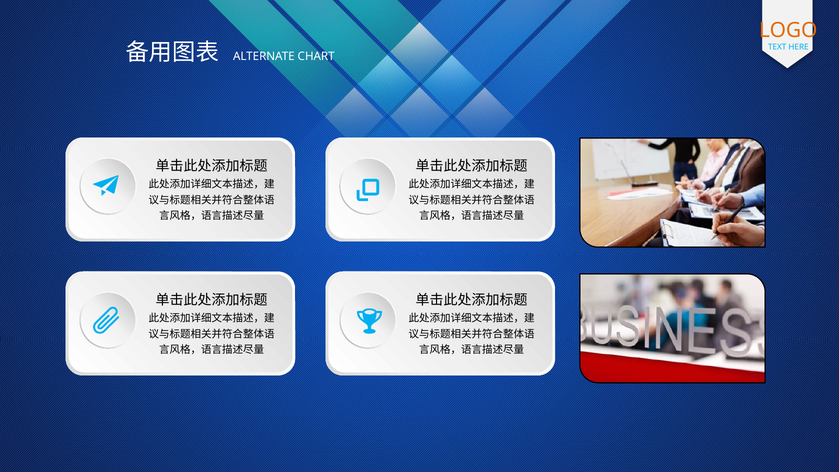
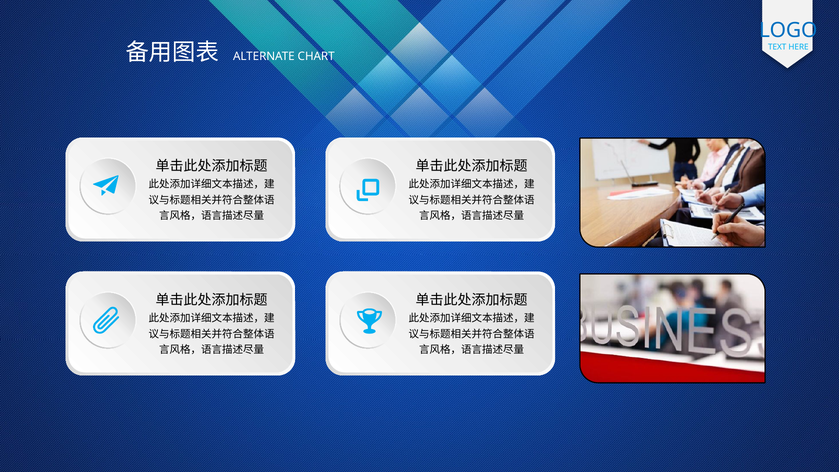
LOGO colour: orange -> blue
